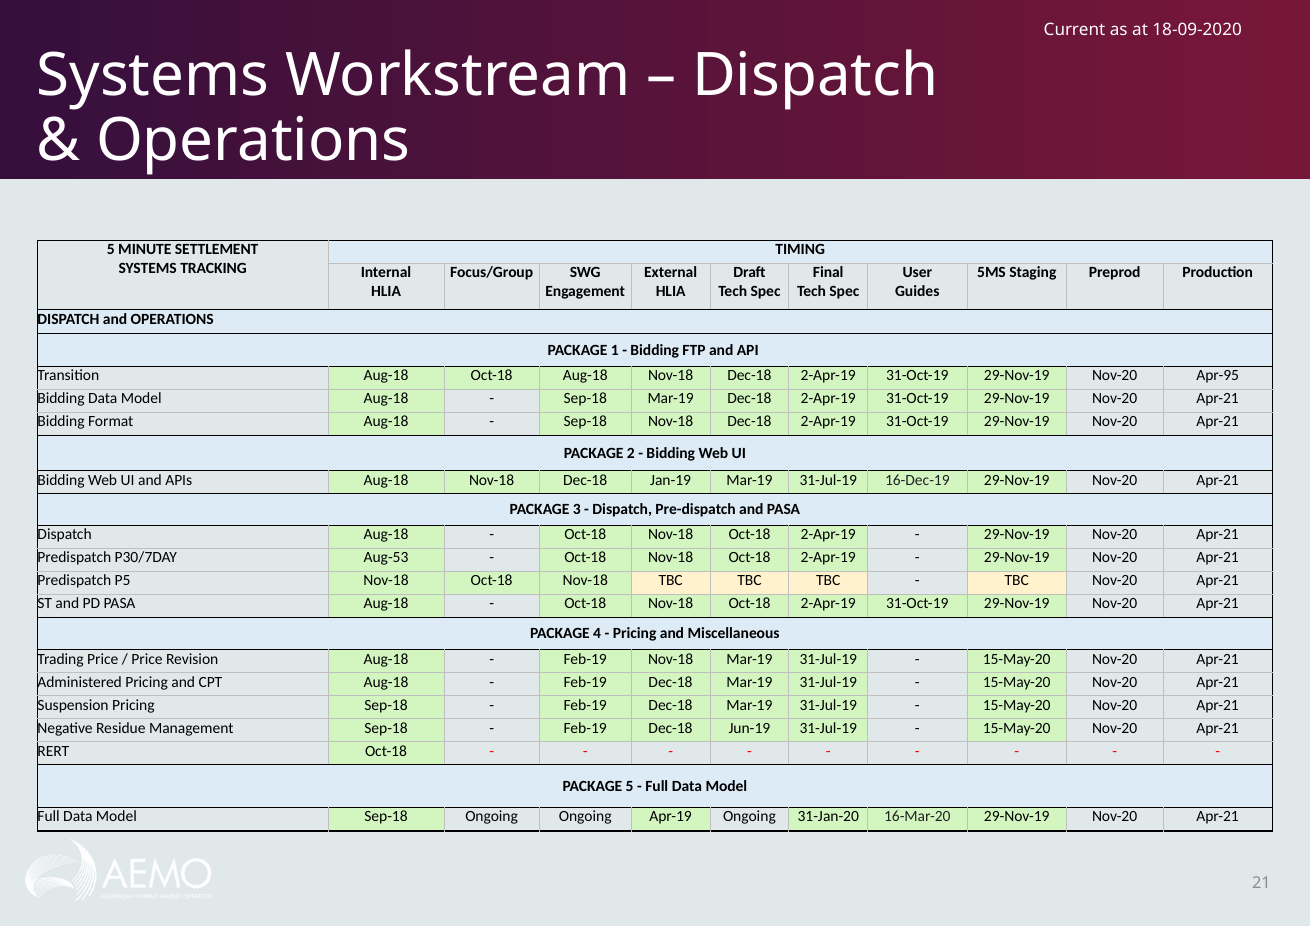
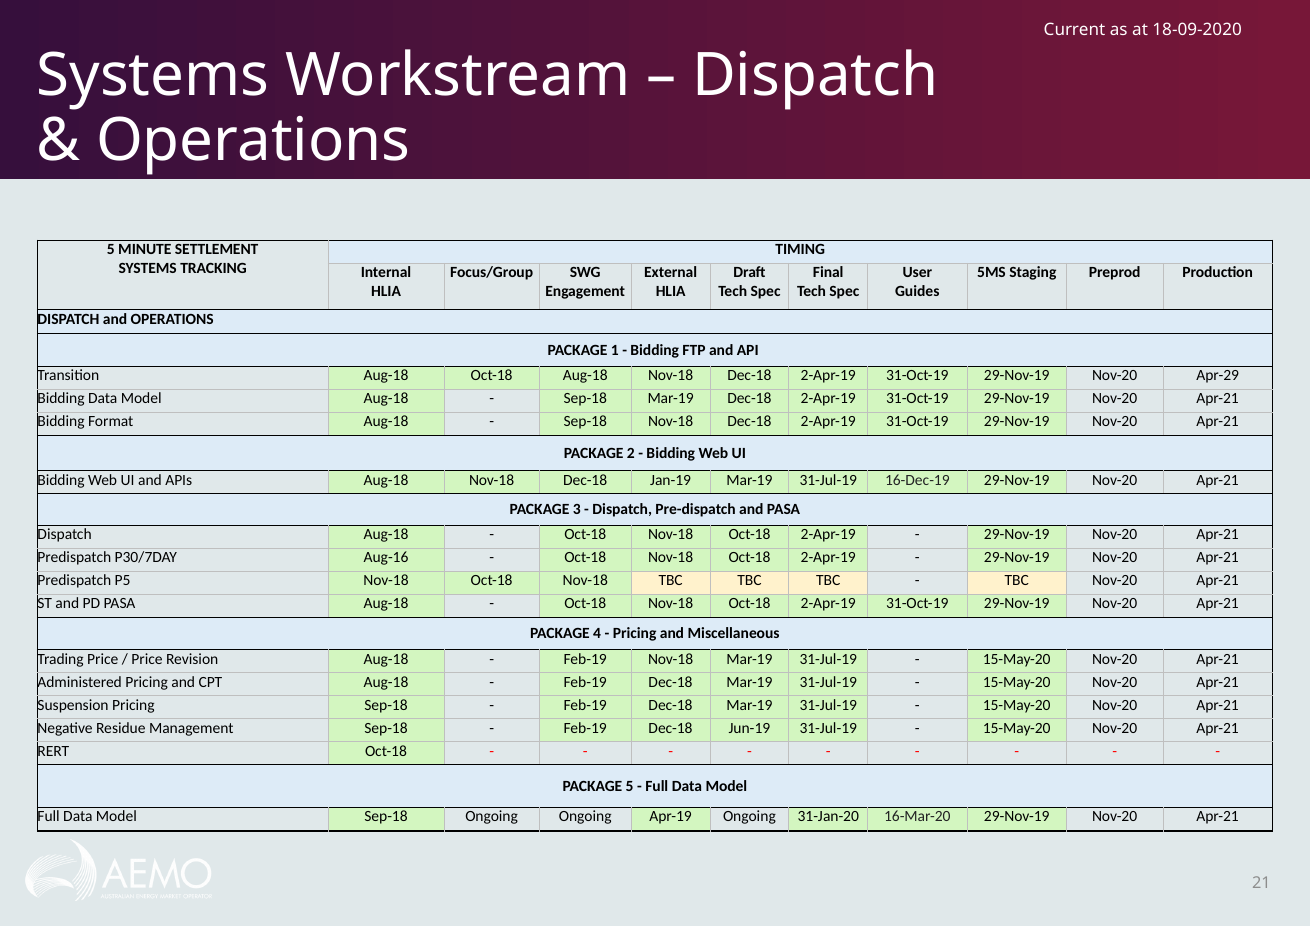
Apr-95: Apr-95 -> Apr-29
Aug-53: Aug-53 -> Aug-16
